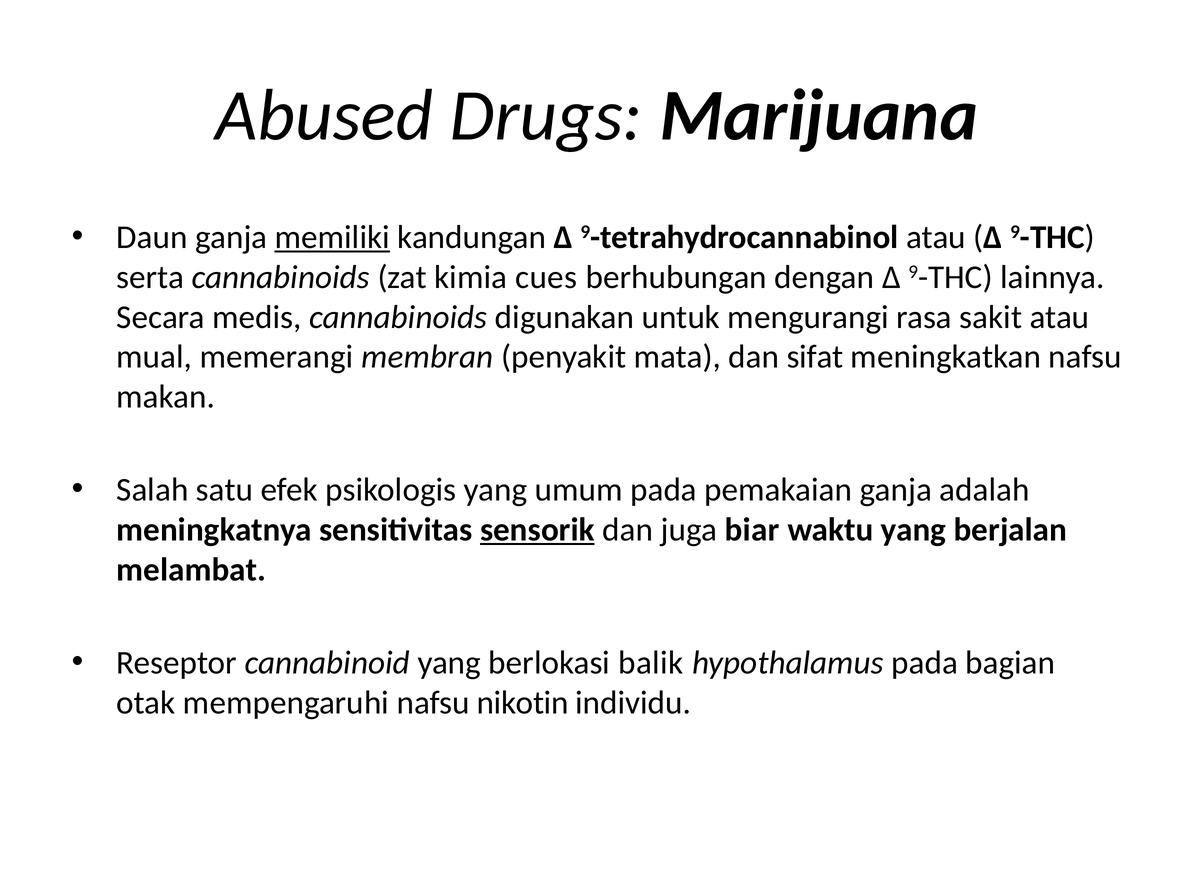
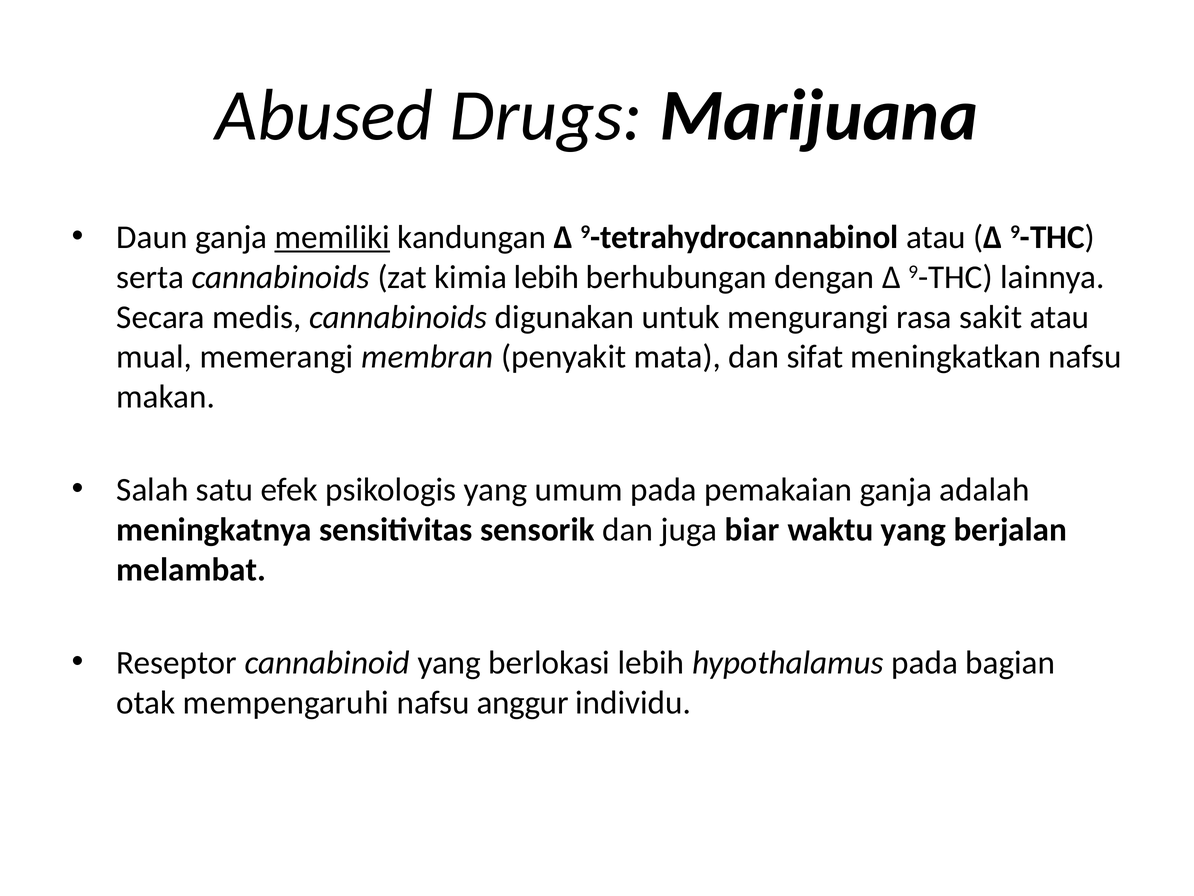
kimia cues: cues -> lebih
sensorik underline: present -> none
berlokasi balik: balik -> lebih
nikotin: nikotin -> anggur
